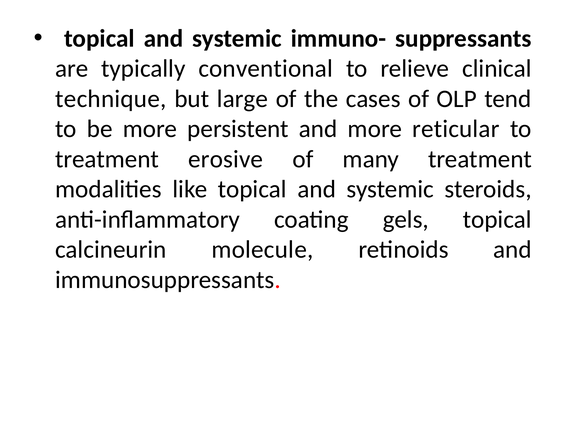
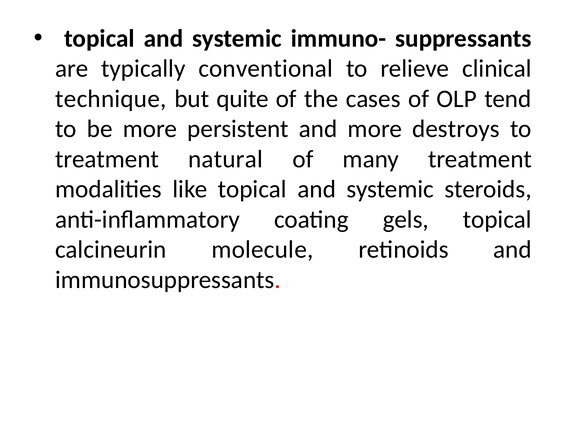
large: large -> quite
reticular: reticular -> destroys
erosive: erosive -> natural
